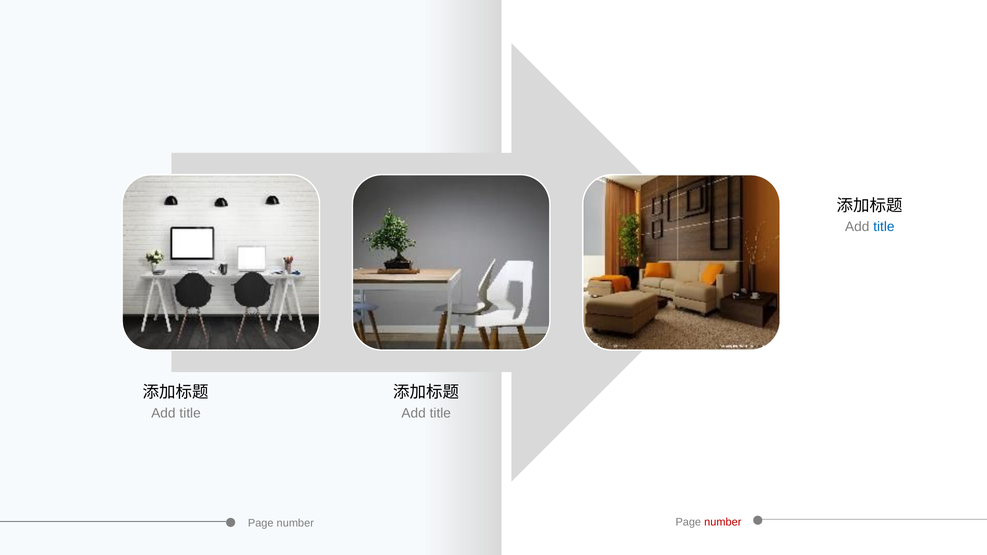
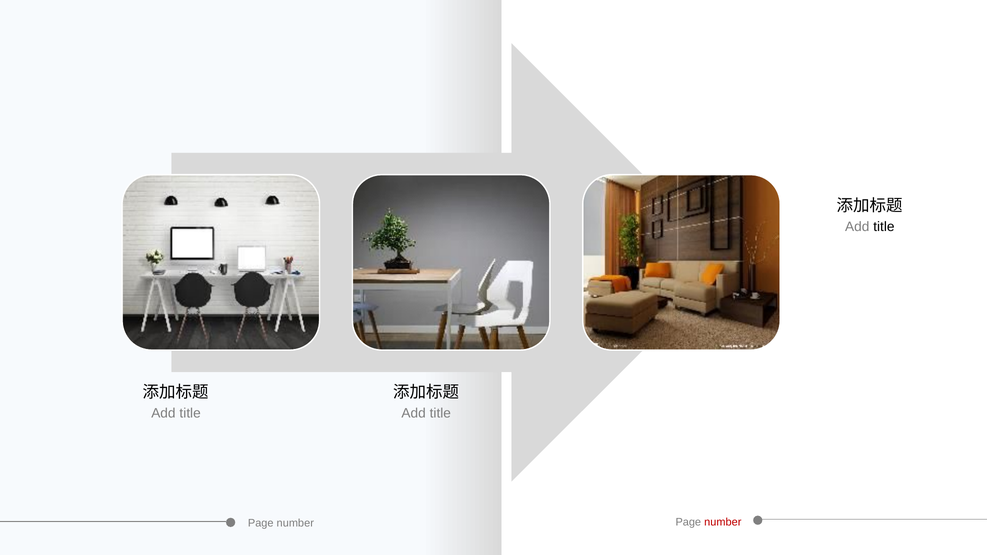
title at (884, 227) colour: blue -> black
